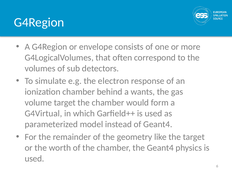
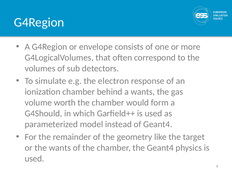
volume target: target -> worth
G4Virtual: G4Virtual -> G4Should
the worth: worth -> wants
